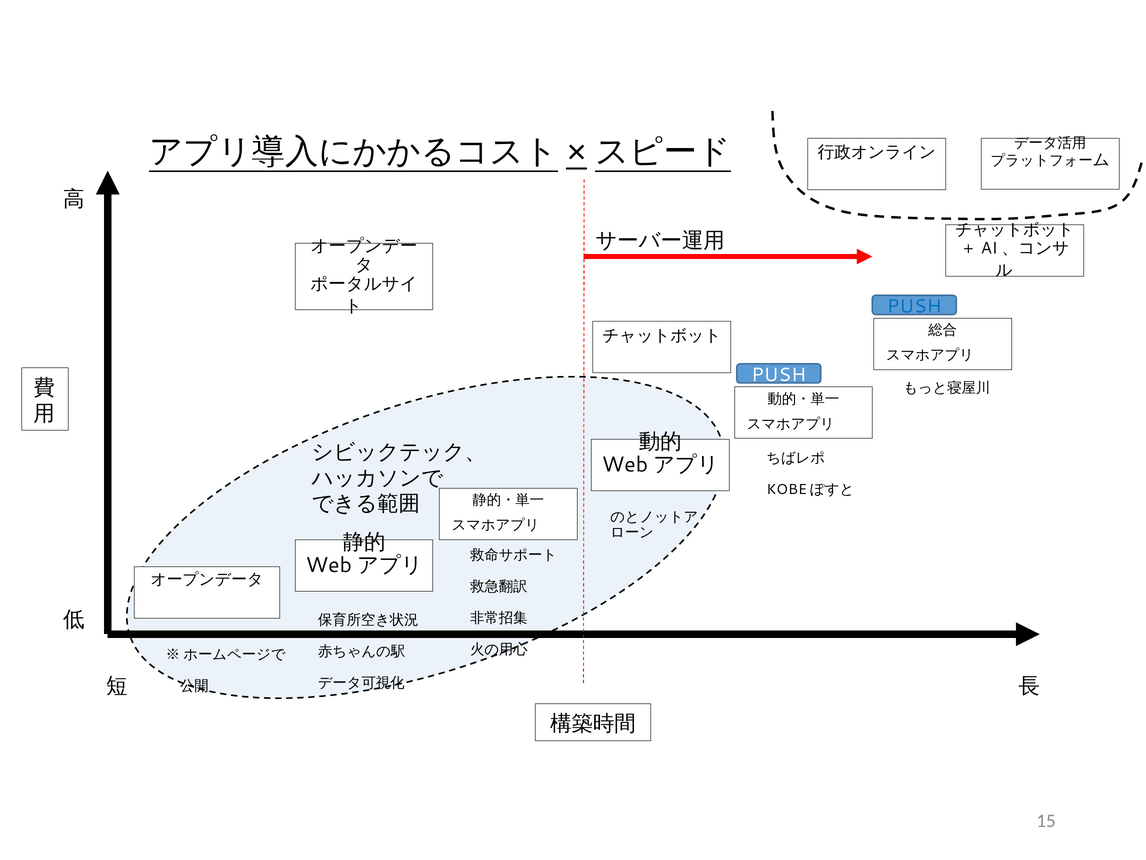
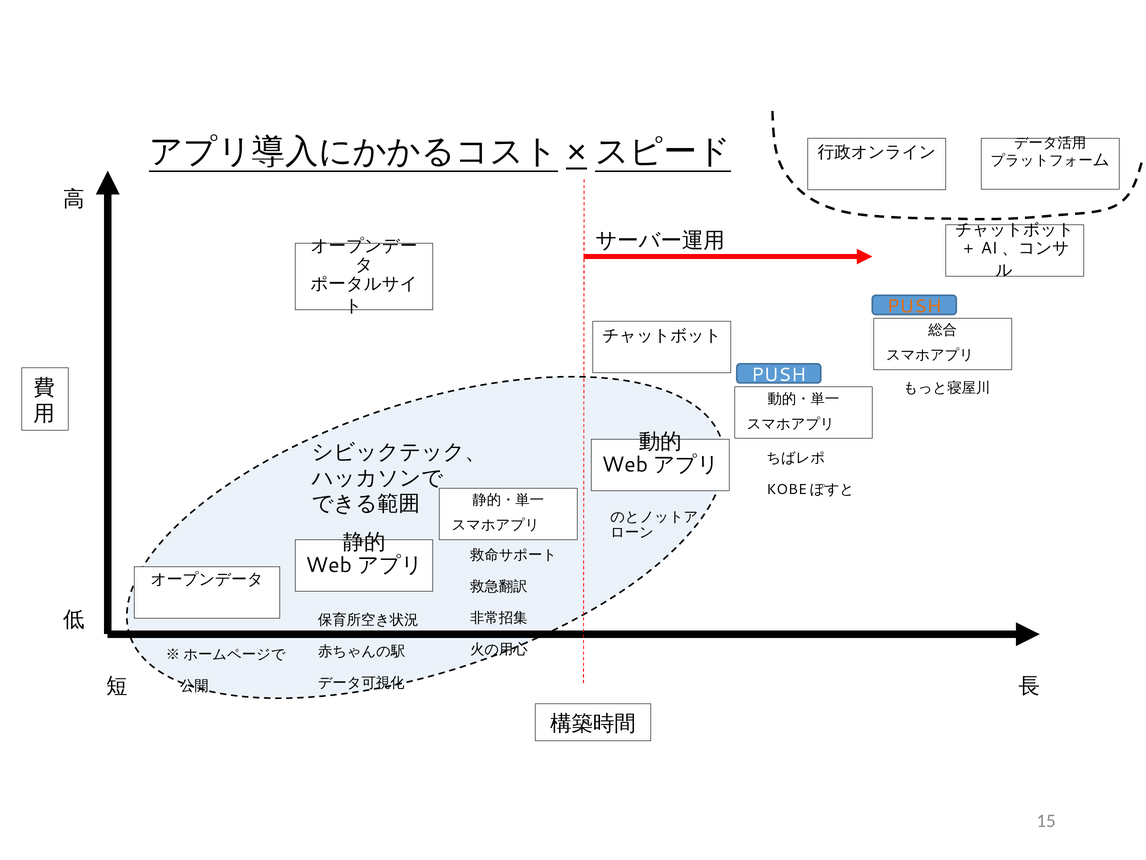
PUSH at (914, 306) colour: blue -> orange
